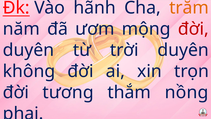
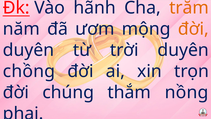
đời at (193, 29) colour: red -> orange
không: không -> chồng
tương: tương -> chúng
